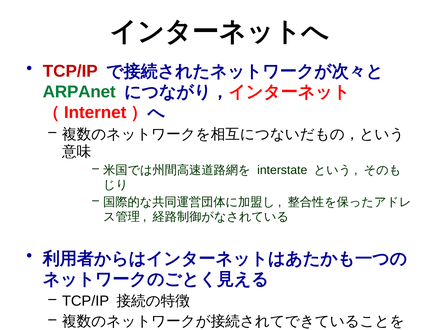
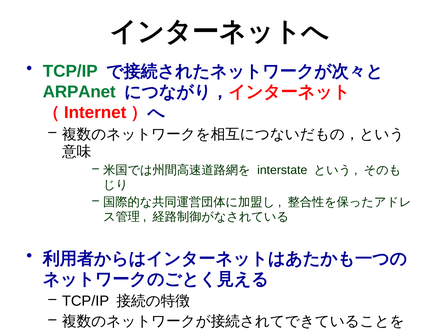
TCP/IP at (70, 71) colour: red -> green
